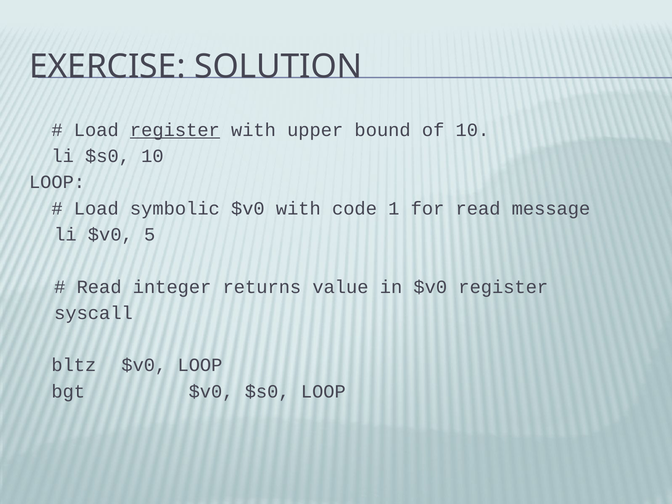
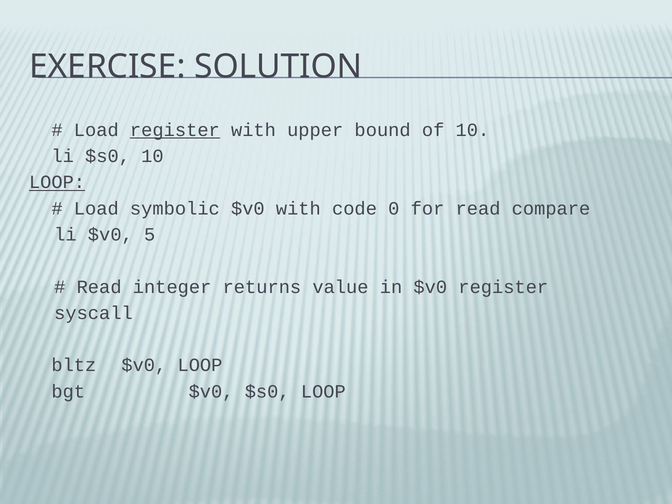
LOOP at (57, 182) underline: none -> present
1: 1 -> 0
message: message -> compare
